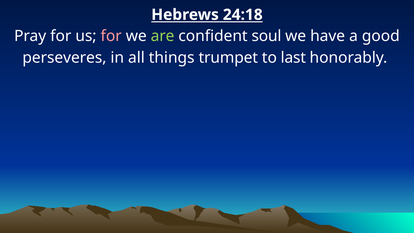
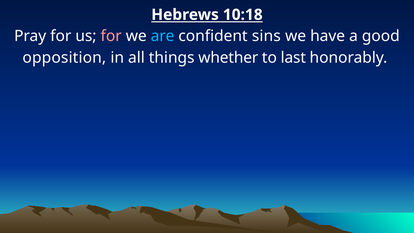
24:18: 24:18 -> 10:18
are colour: light green -> light blue
soul: soul -> sins
perseveres: perseveres -> opposition
trumpet: trumpet -> whether
